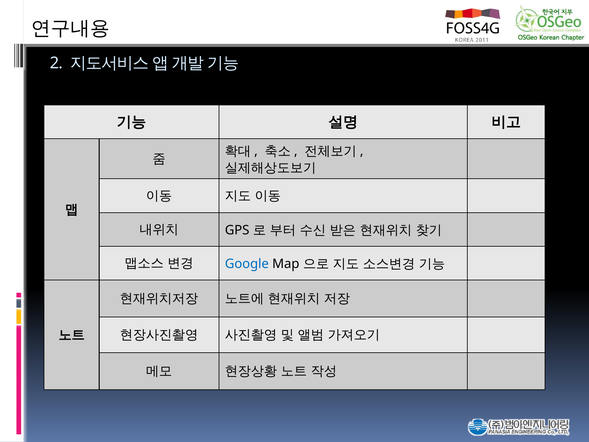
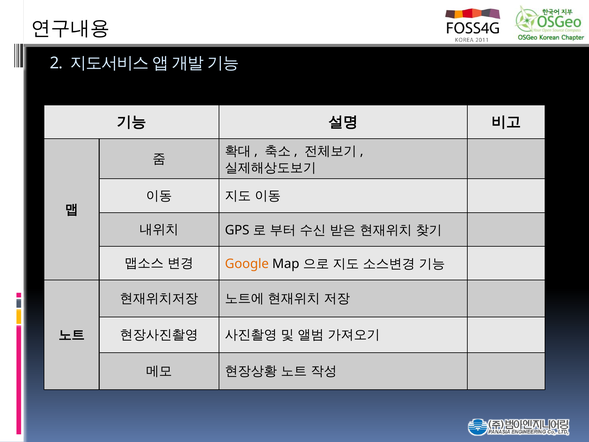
Google colour: blue -> orange
